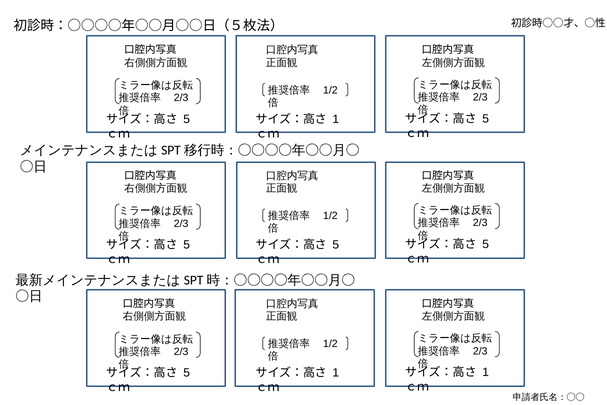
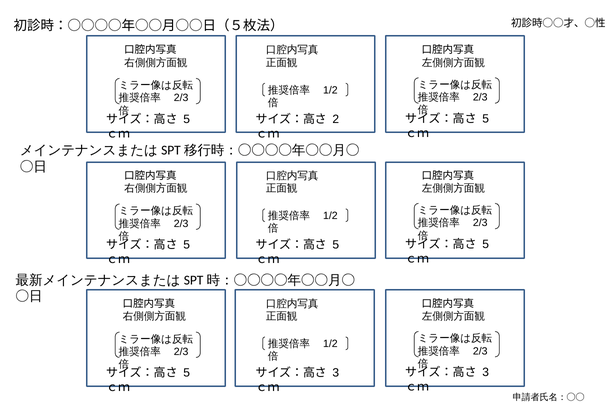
1 at (336, 119): 1 -> 2
1 at (486, 372): 1 -> 3
1 at (336, 373): 1 -> 3
